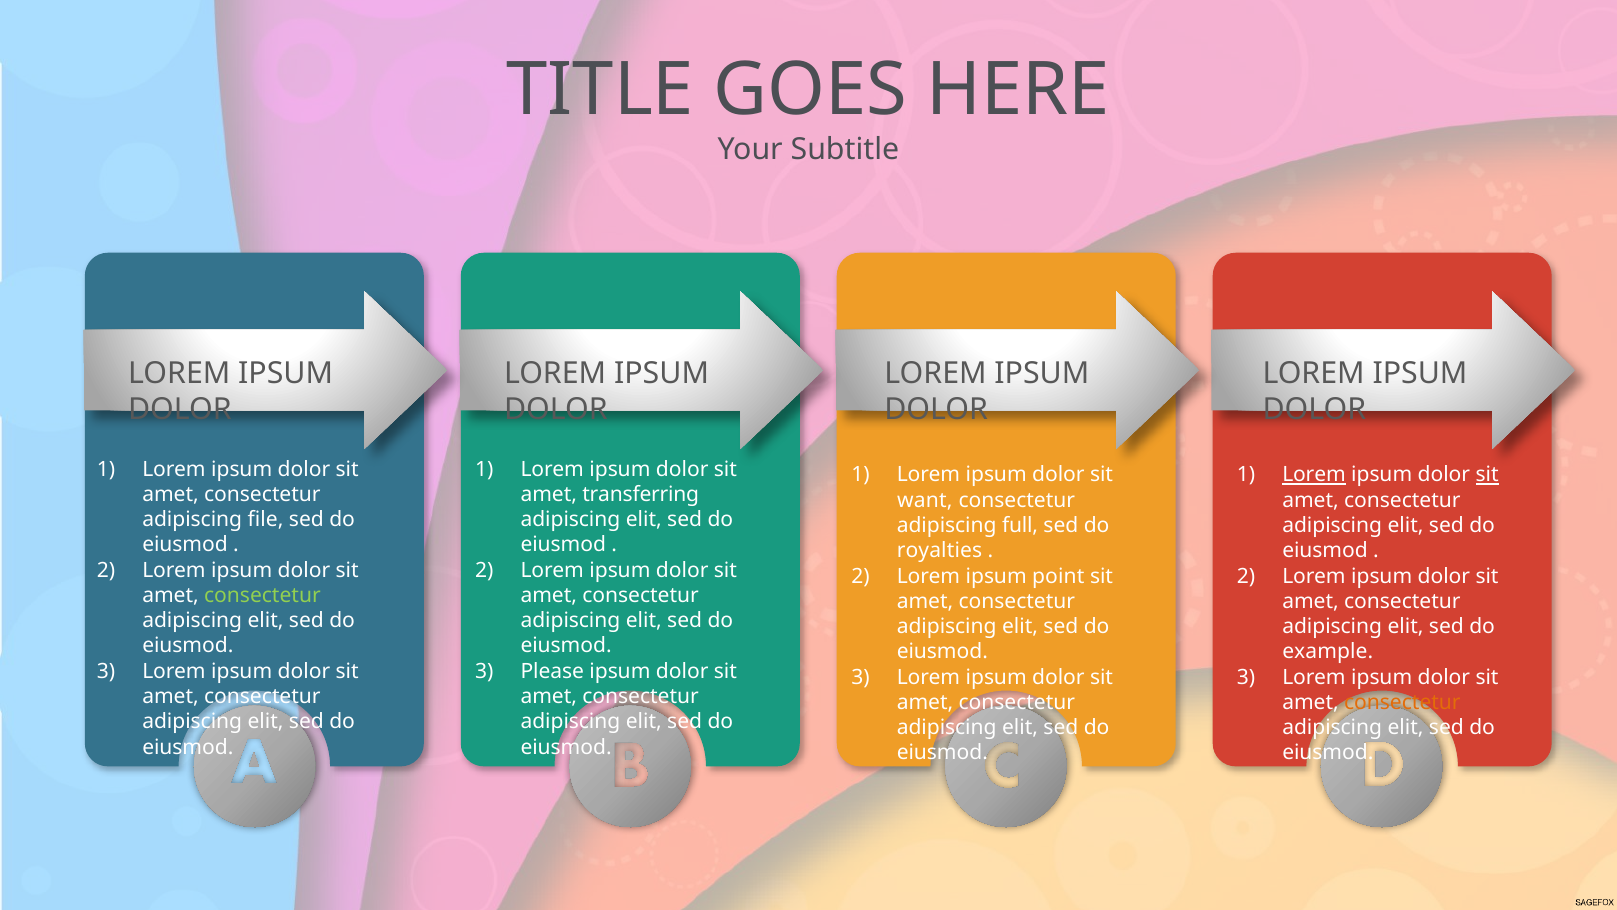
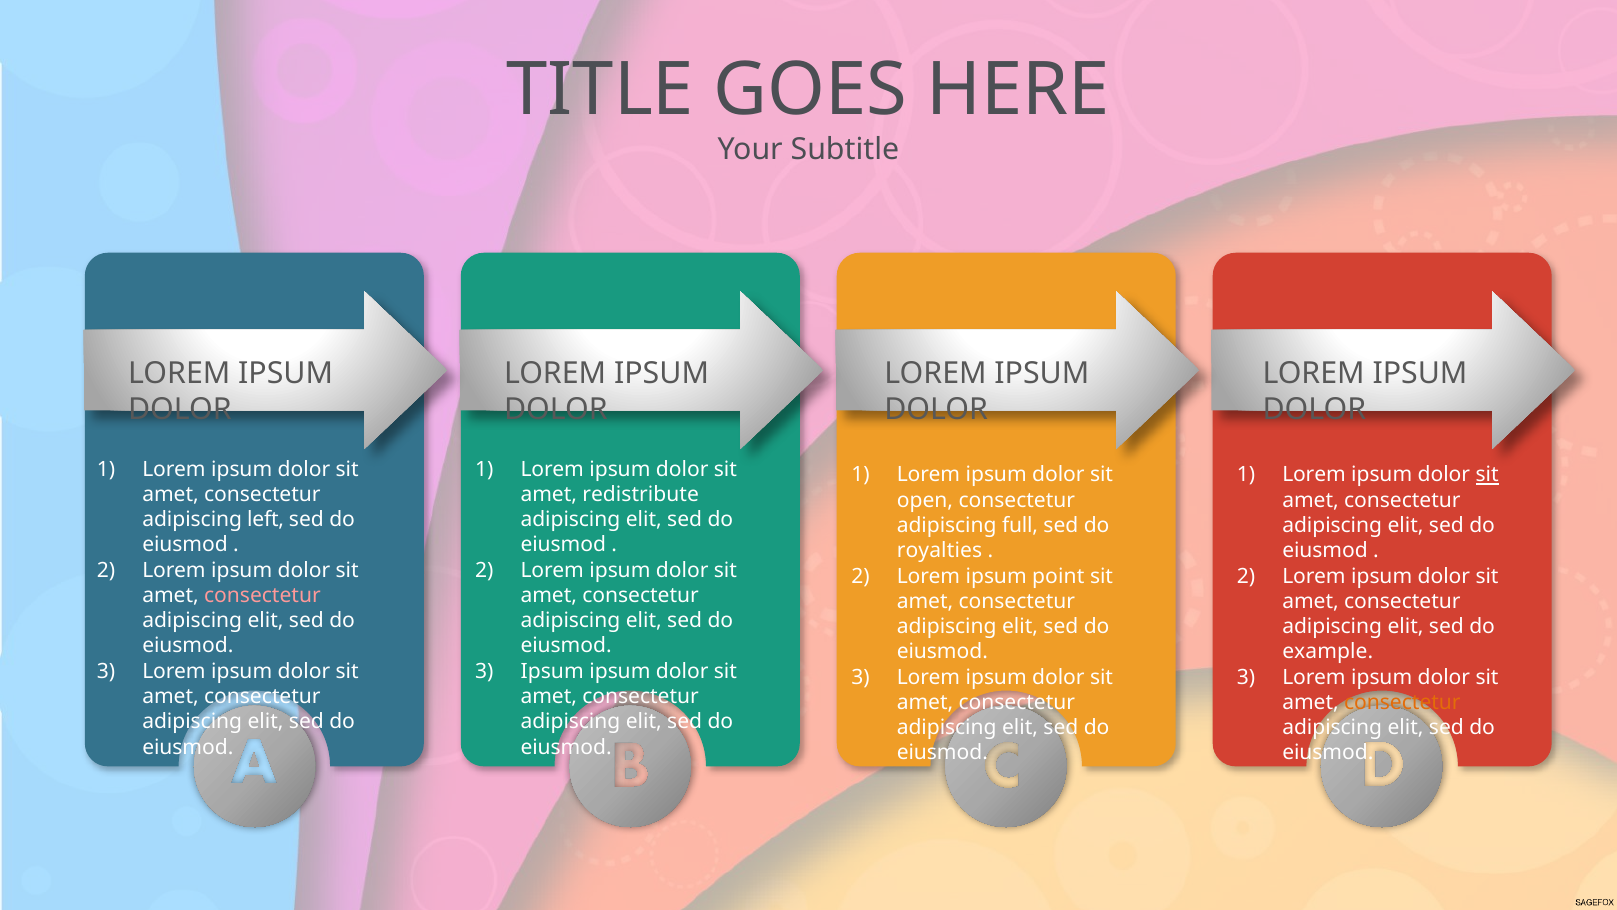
Lorem at (1314, 475) underline: present -> none
transferring: transferring -> redistribute
want: want -> open
file: file -> left
consectetur at (262, 595) colour: light green -> pink
Please at (552, 671): Please -> Ipsum
